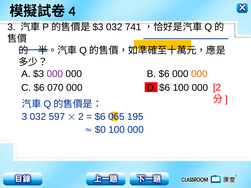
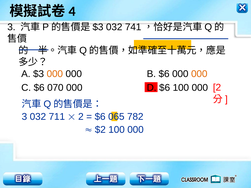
000 at (55, 74) colour: purple -> orange
597: 597 -> 711
195: 195 -> 782
$0: $0 -> $2
